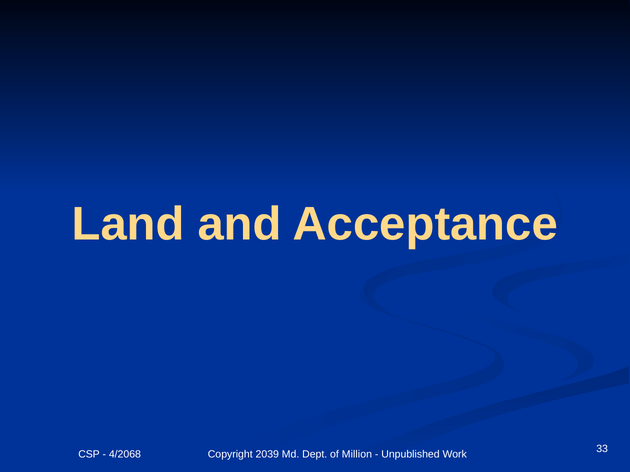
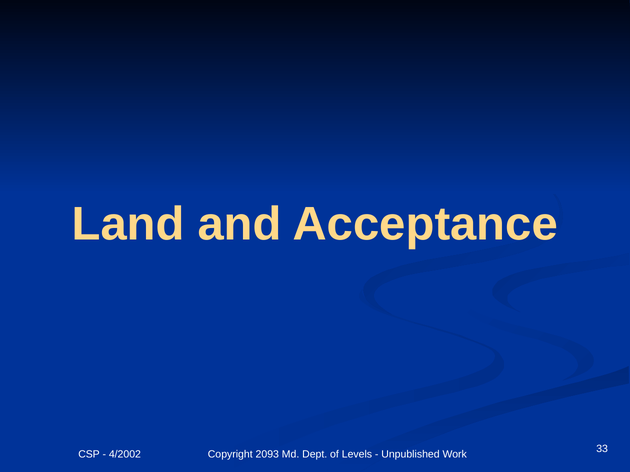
4/2068: 4/2068 -> 4/2002
2039: 2039 -> 2093
Million: Million -> Levels
